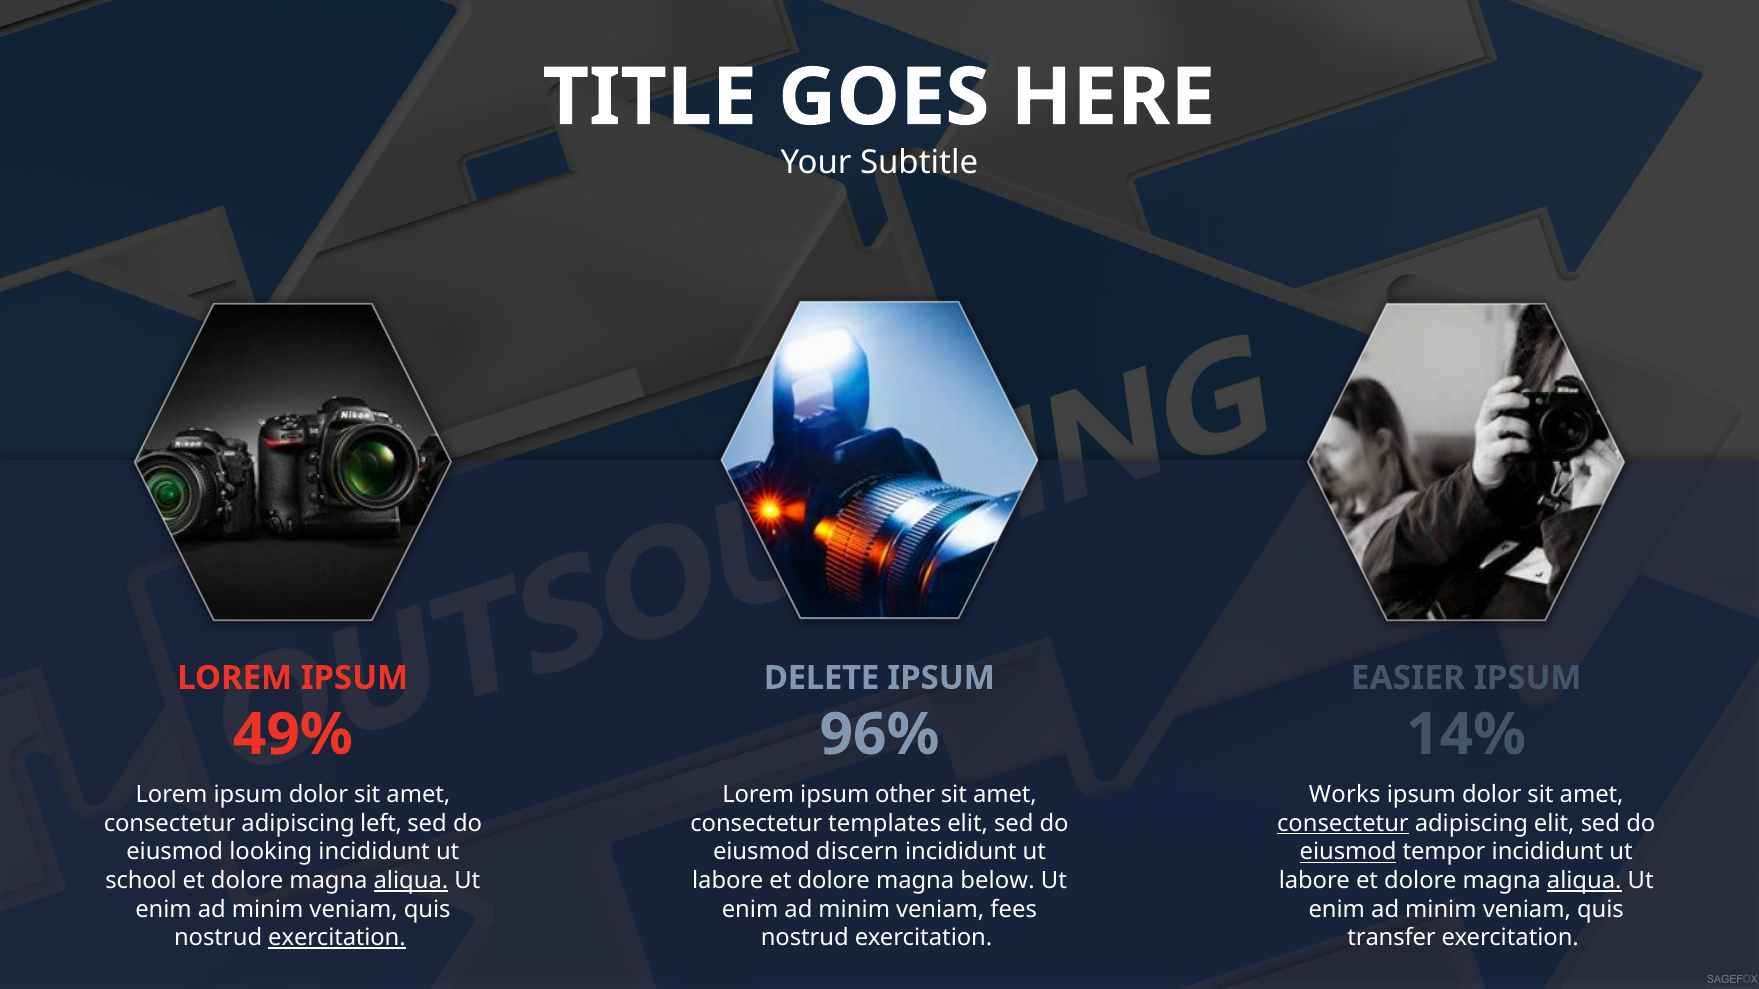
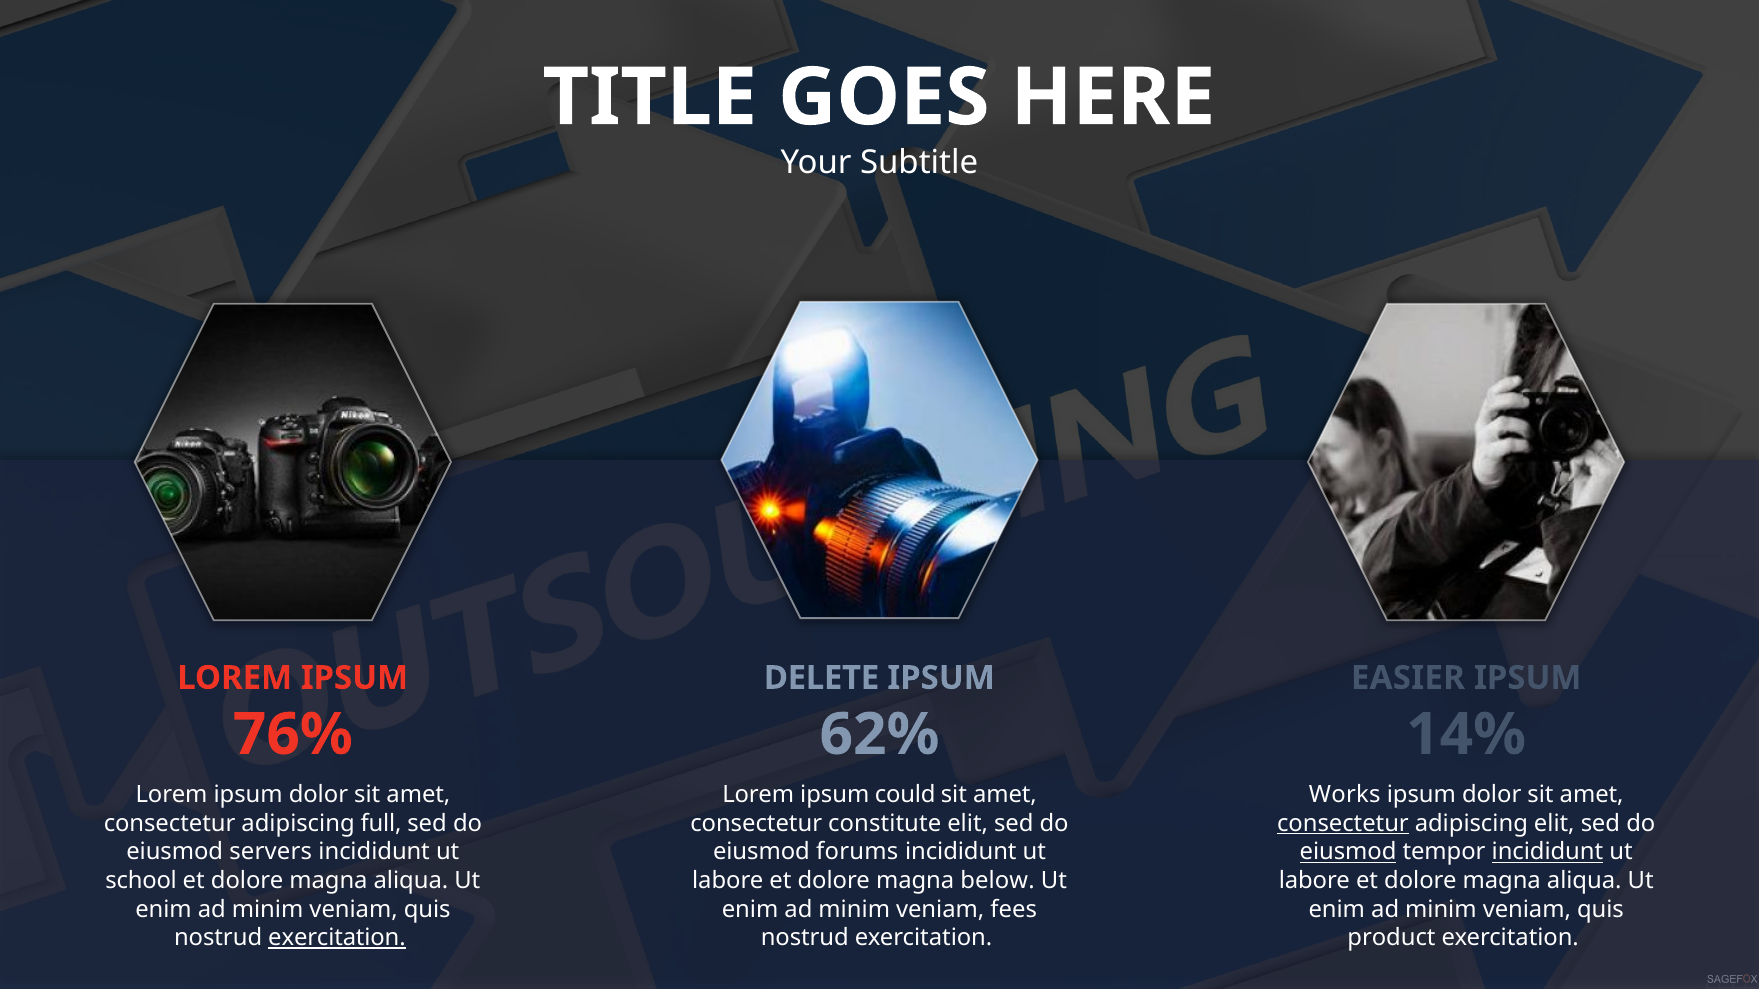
49%: 49% -> 76%
96%: 96% -> 62%
other: other -> could
left: left -> full
templates: templates -> constitute
looking: looking -> servers
discern: discern -> forums
incididunt at (1547, 852) underline: none -> present
aliqua at (411, 881) underline: present -> none
aliqua at (1584, 881) underline: present -> none
transfer: transfer -> product
